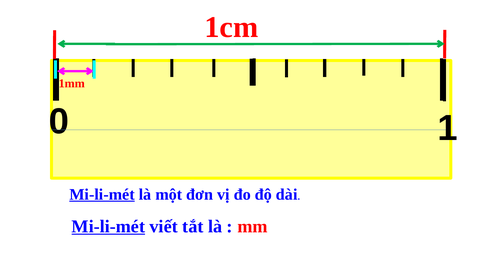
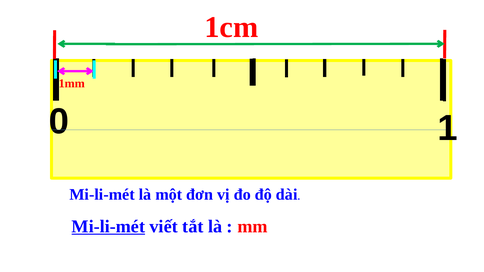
Mi-li-mét at (102, 195) underline: present -> none
